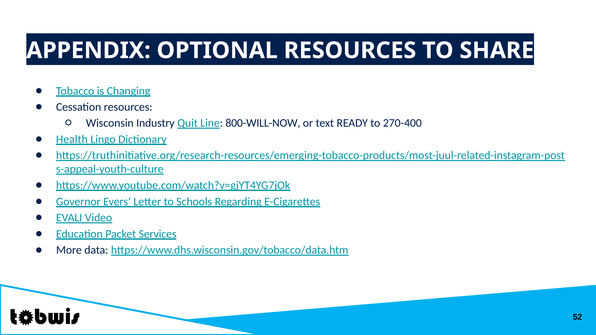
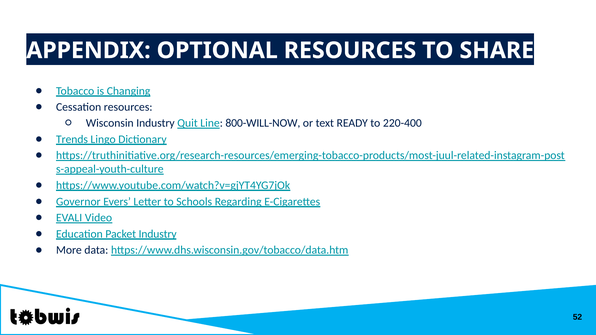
270-400: 270-400 -> 220-400
Health: Health -> Trends
Packet Services: Services -> Industry
